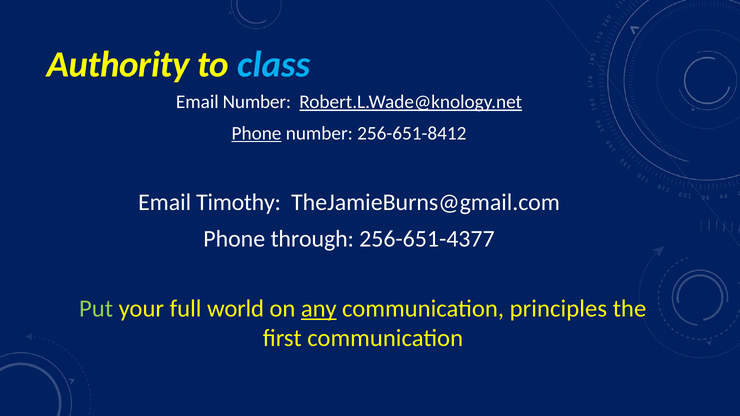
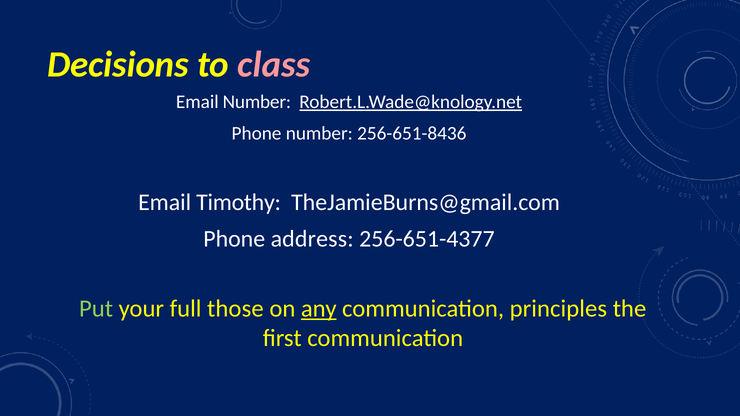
Authority: Authority -> Decisions
class colour: light blue -> pink
Phone at (257, 133) underline: present -> none
256-651-8412: 256-651-8412 -> 256-651-8436
through: through -> address
world: world -> those
